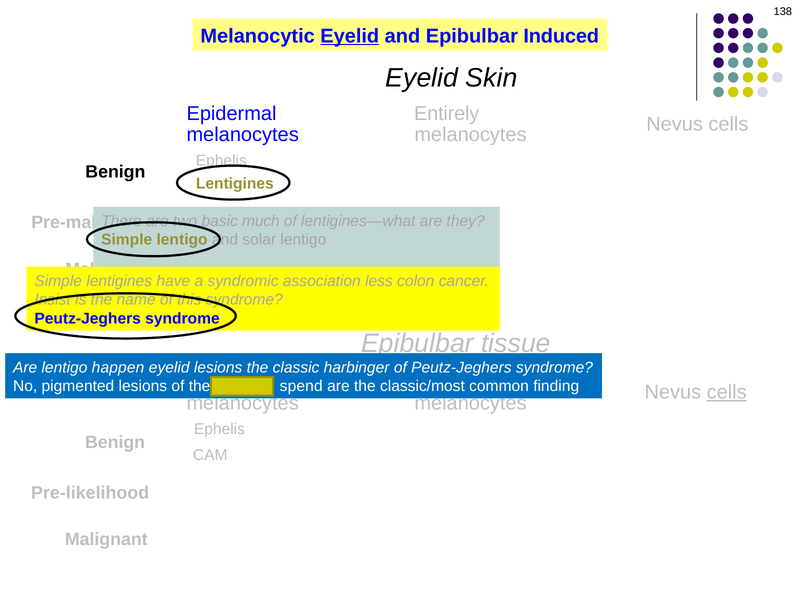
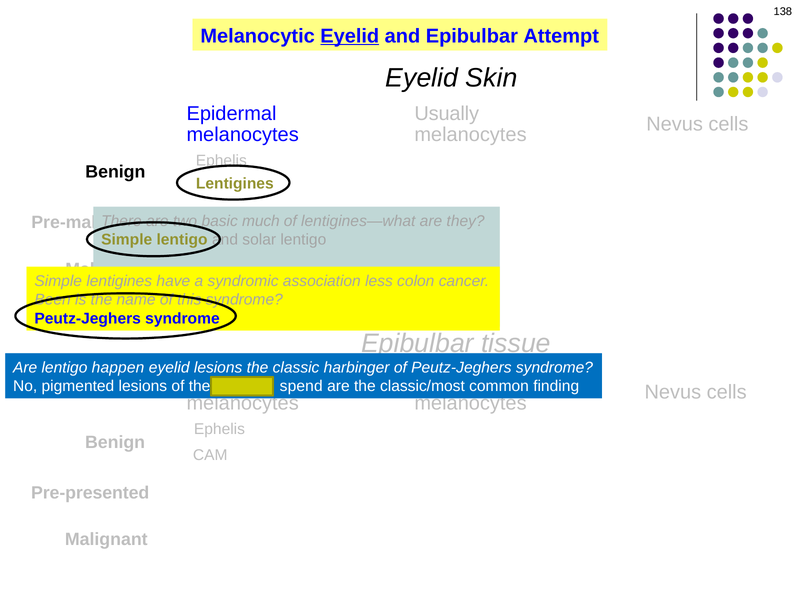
Induced: Induced -> Attempt
Entirely: Entirely -> Usually
Insist: Insist -> Been
cells at (727, 392) underline: present -> none
Pre-likelihood: Pre-likelihood -> Pre-presented
